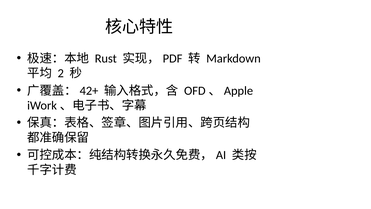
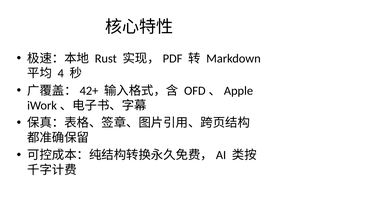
2: 2 -> 4
